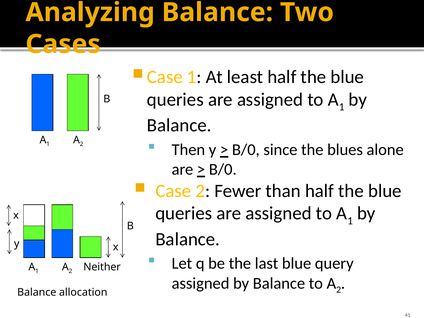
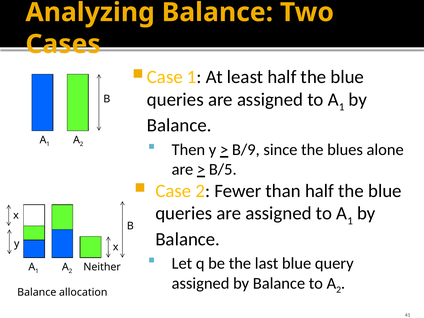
B/0 at (246, 150): B/0 -> B/9
B/0 at (223, 169): B/0 -> B/5
